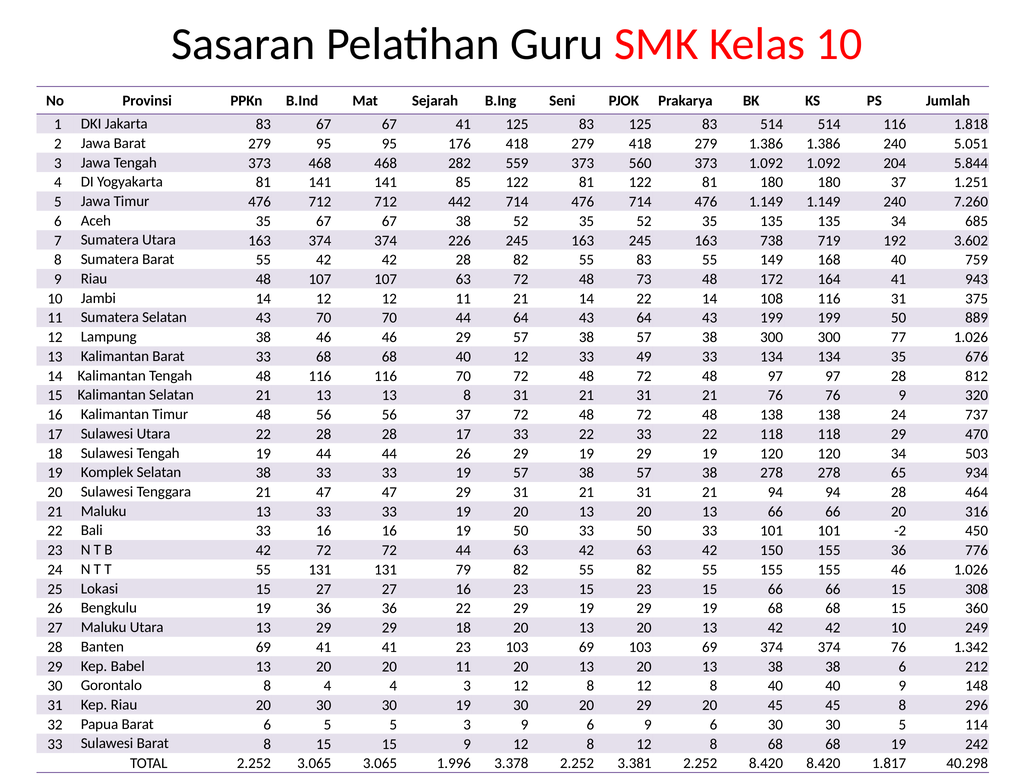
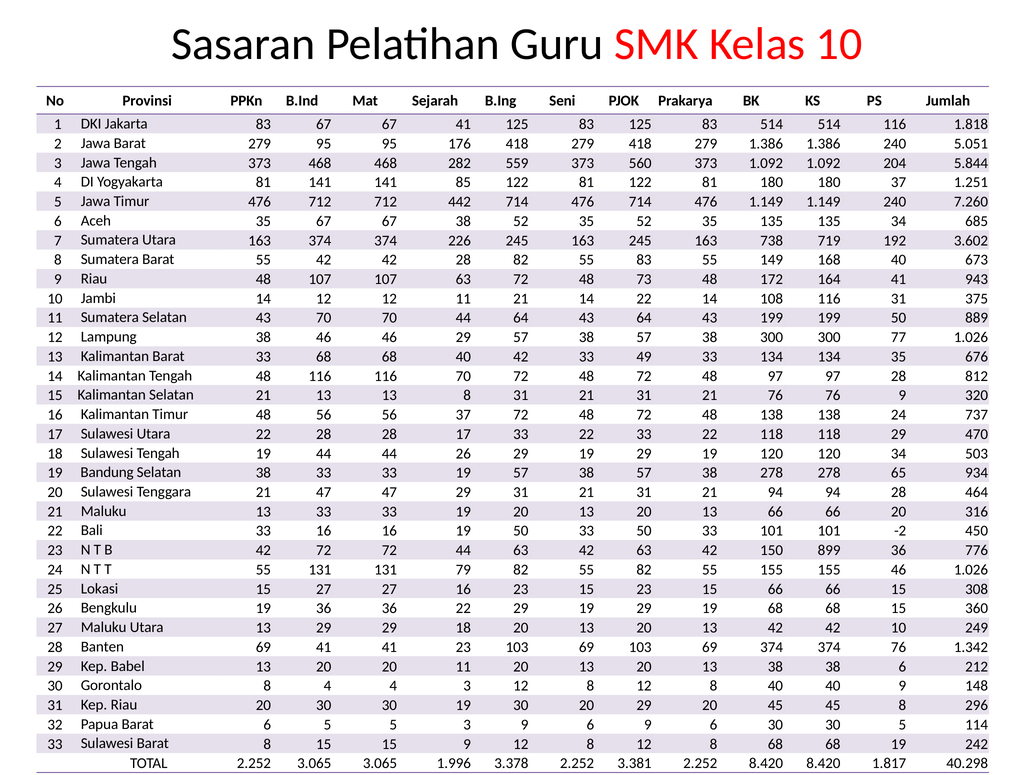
759: 759 -> 673
40 12: 12 -> 42
Komplek: Komplek -> Bandung
150 155: 155 -> 899
